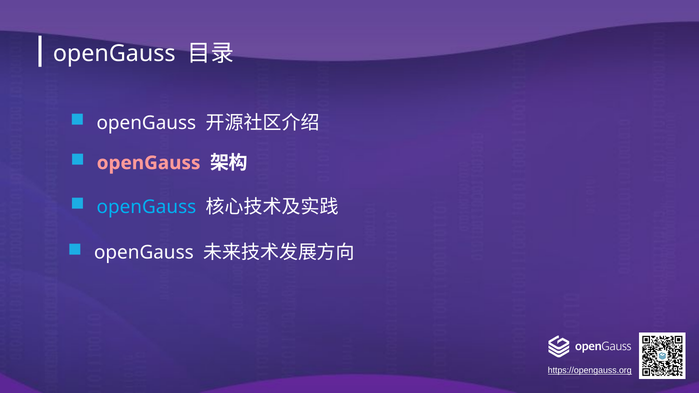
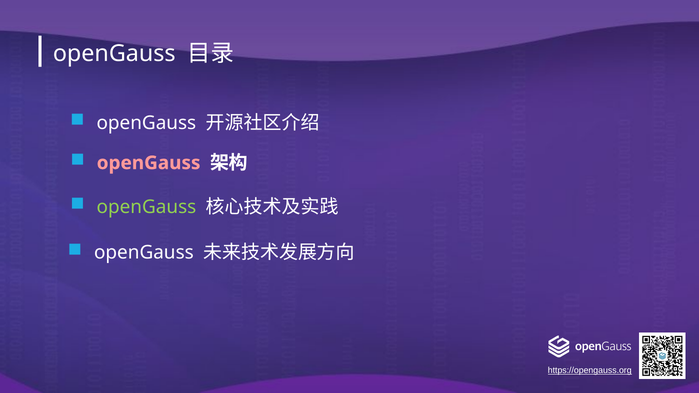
openGauss at (146, 207) colour: light blue -> light green
